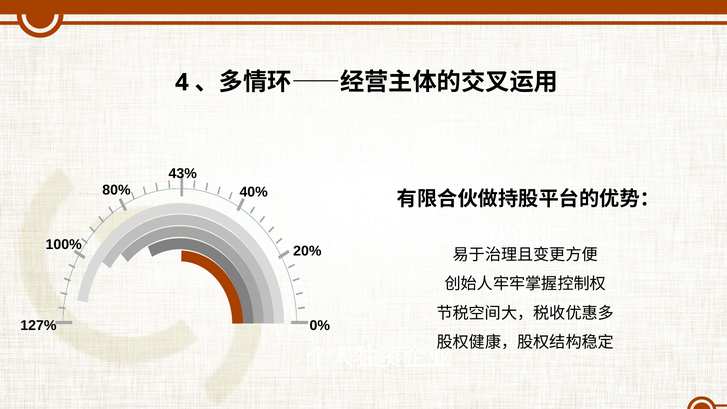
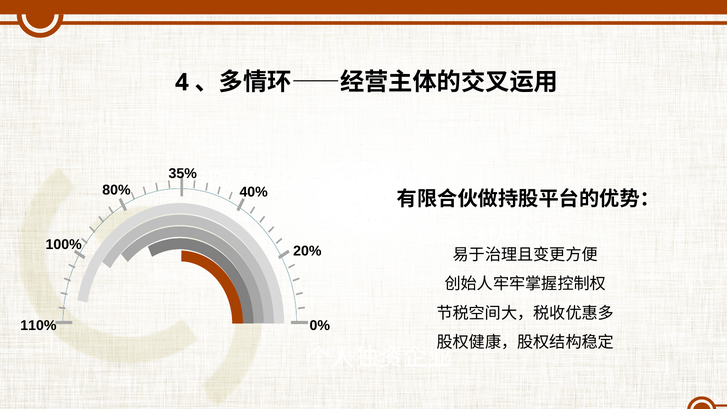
43%: 43% -> 35%
127%: 127% -> 110%
